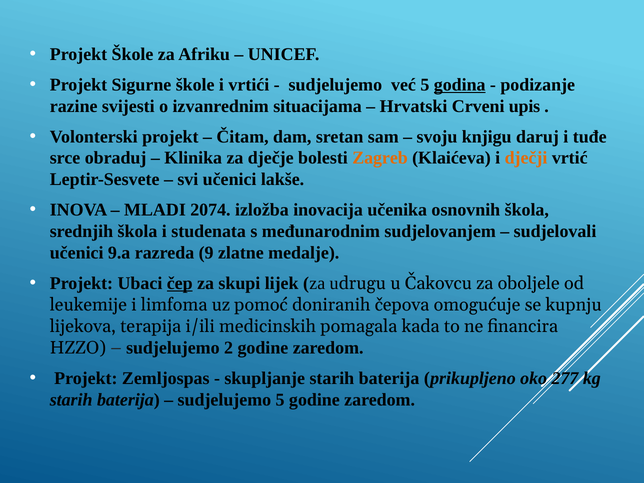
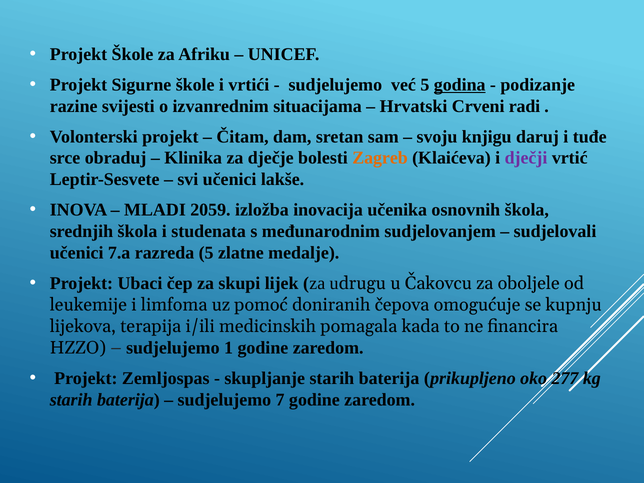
upis: upis -> radi
dječji colour: orange -> purple
2074: 2074 -> 2059
9.a: 9.a -> 7.a
razreda 9: 9 -> 5
čep underline: present -> none
2: 2 -> 1
sudjelujemo 5: 5 -> 7
